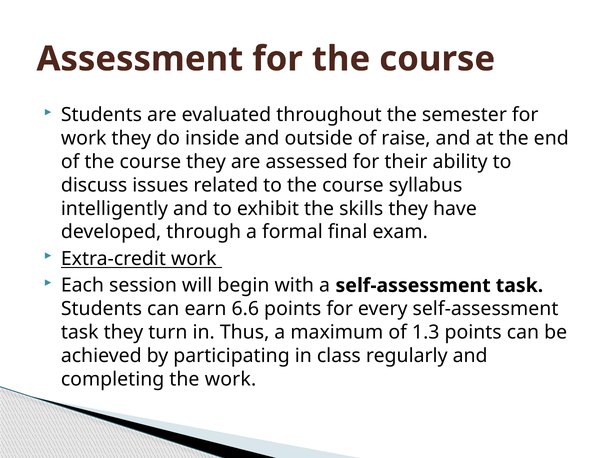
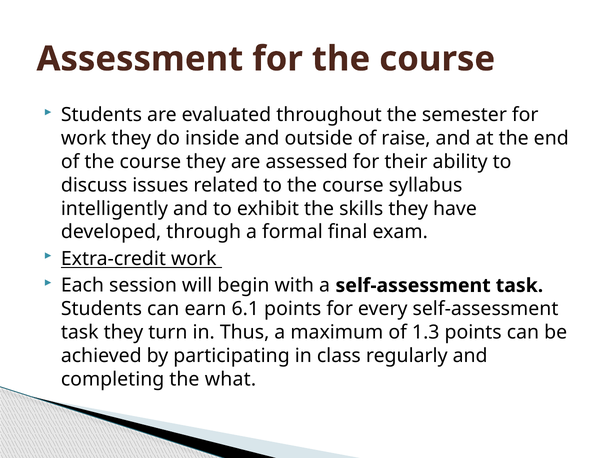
6.6: 6.6 -> 6.1
the work: work -> what
